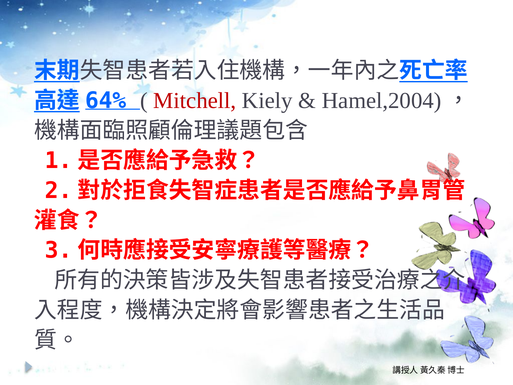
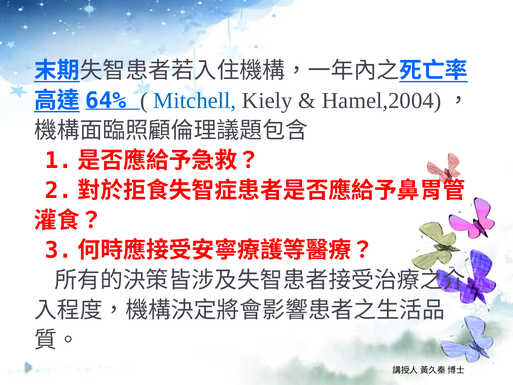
Mitchell colour: red -> blue
